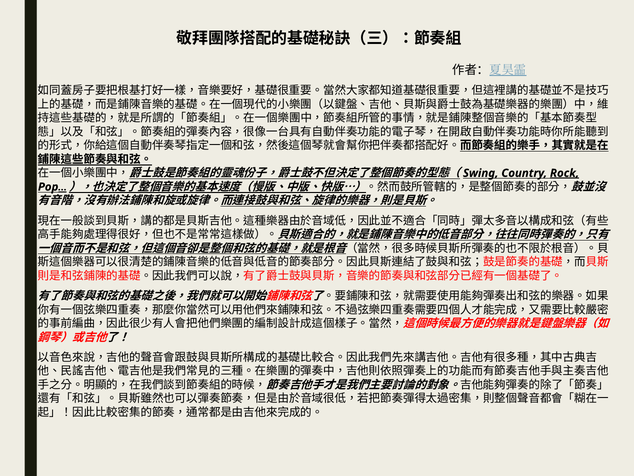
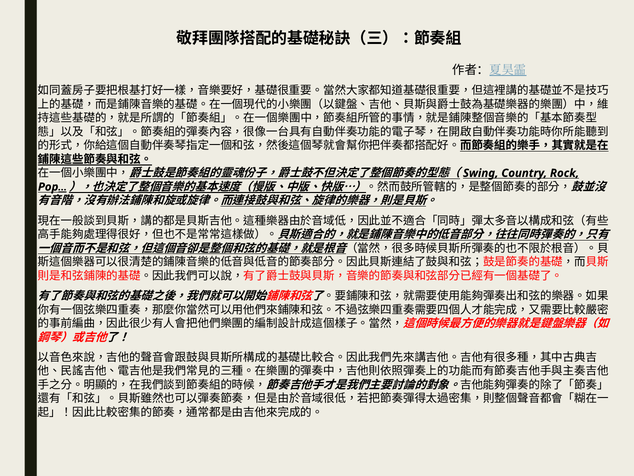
Rock underline: present -> none
